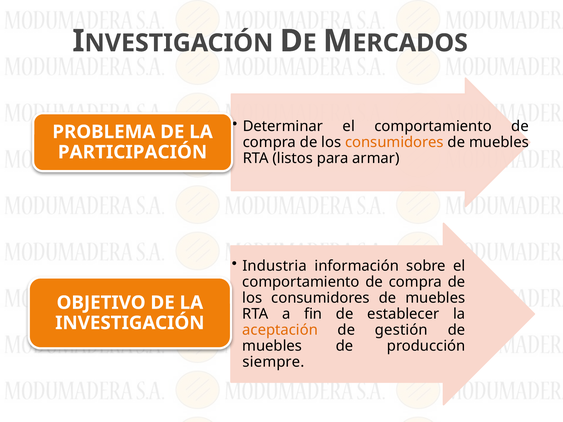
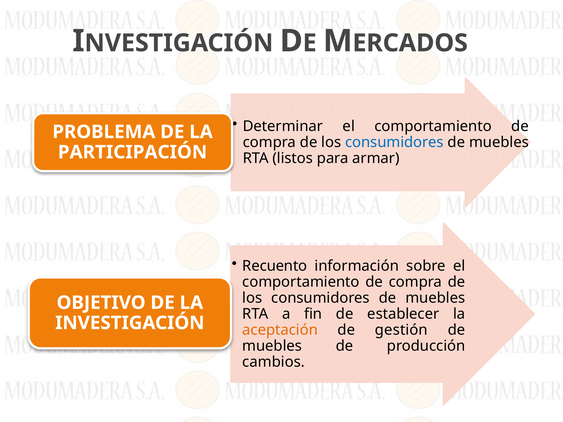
consumidores at (394, 142) colour: orange -> blue
Industria: Industria -> Recuento
siempre: siempre -> cambios
